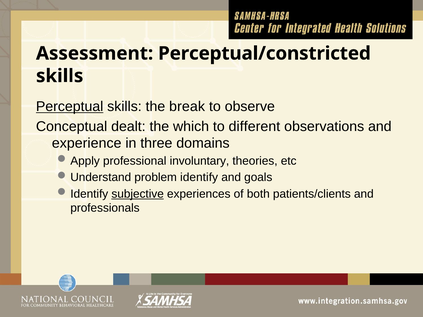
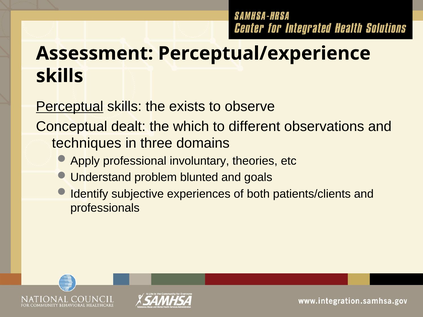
Perceptual/constricted: Perceptual/constricted -> Perceptual/experience
break: break -> exists
experience: experience -> techniques
identify: identify -> blunted
subjective underline: present -> none
